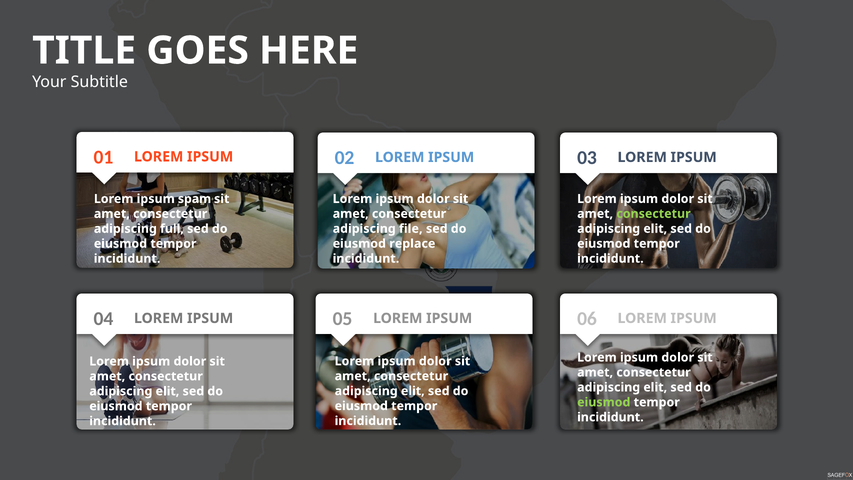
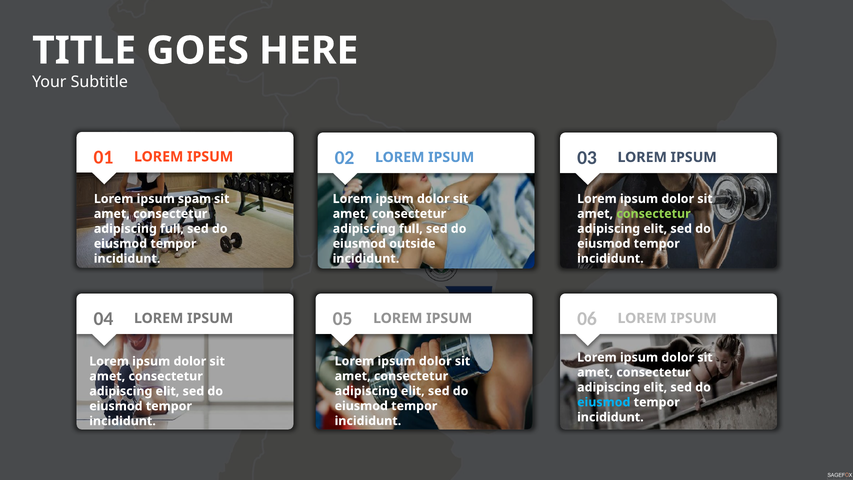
file at (411, 229): file -> full
replace: replace -> outside
eiusmod at (604, 402) colour: light green -> light blue
